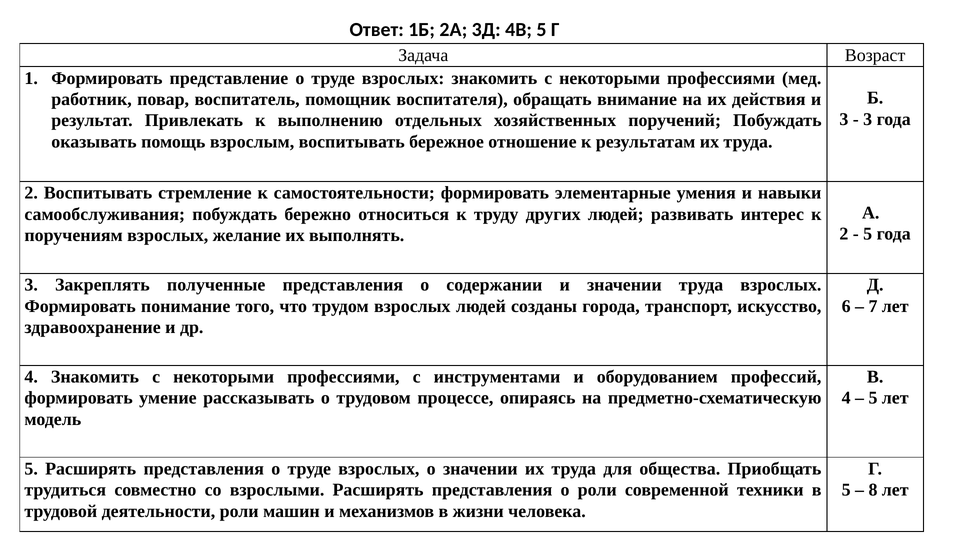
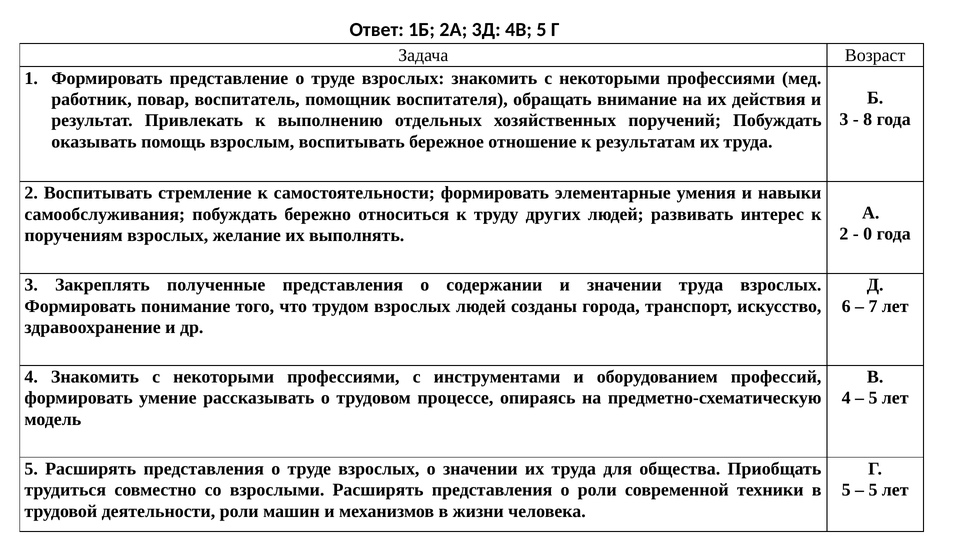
3 at (868, 119): 3 -> 8
5 at (868, 234): 5 -> 0
8 at (873, 490): 8 -> 5
